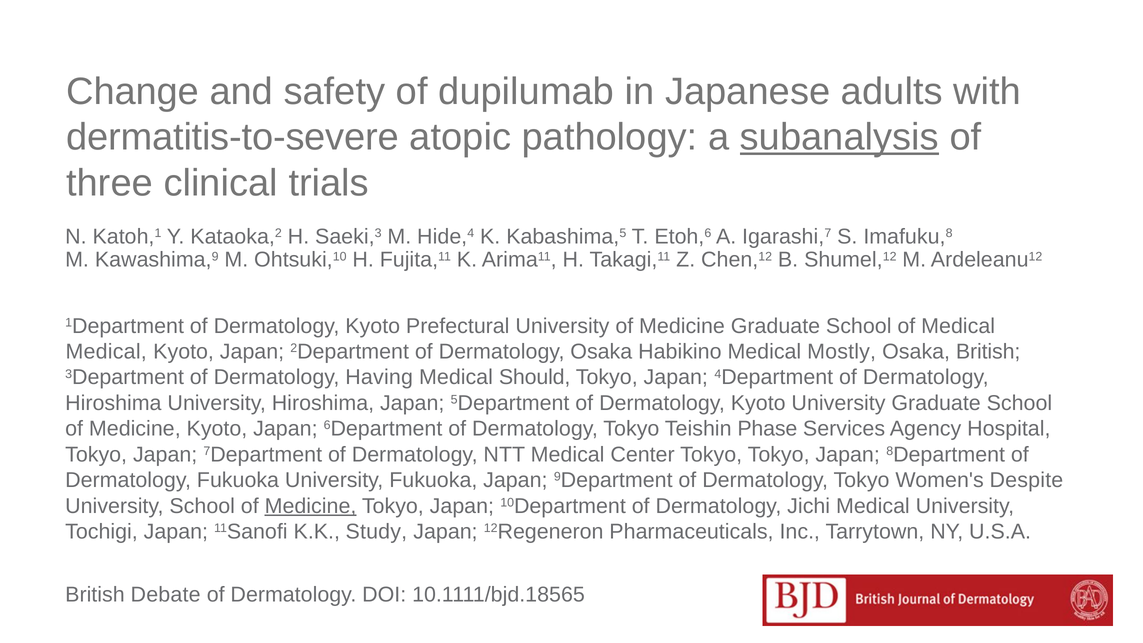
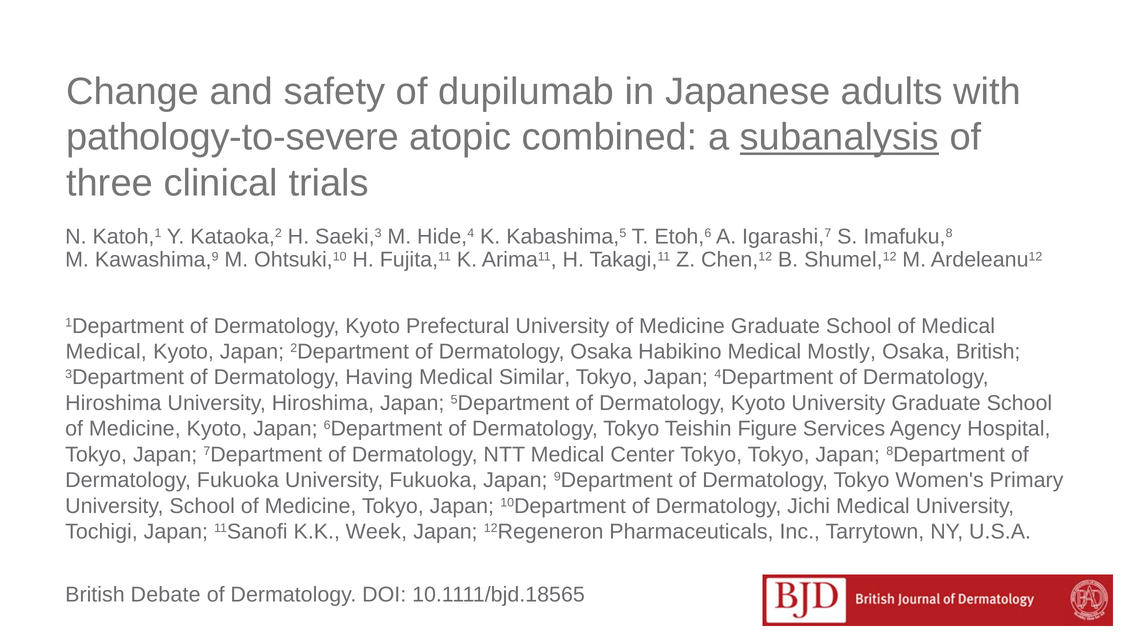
dermatitis-to-severe: dermatitis-to-severe -> pathology-to-severe
pathology: pathology -> combined
Should: Should -> Similar
Phase: Phase -> Figure
Despite: Despite -> Primary
Medicine at (311, 506) underline: present -> none
Study: Study -> Week
